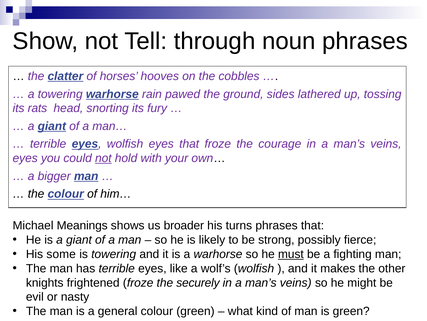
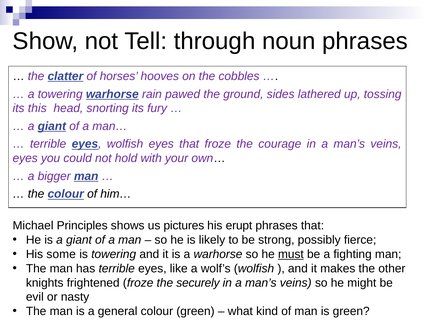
rats: rats -> this
not at (103, 158) underline: present -> none
Meanings: Meanings -> Principles
broader: broader -> pictures
turns: turns -> erupt
